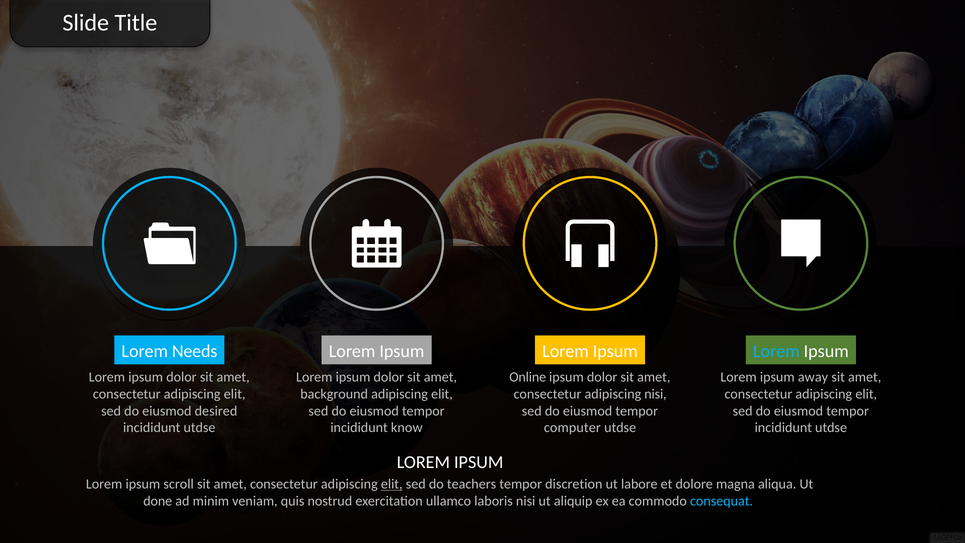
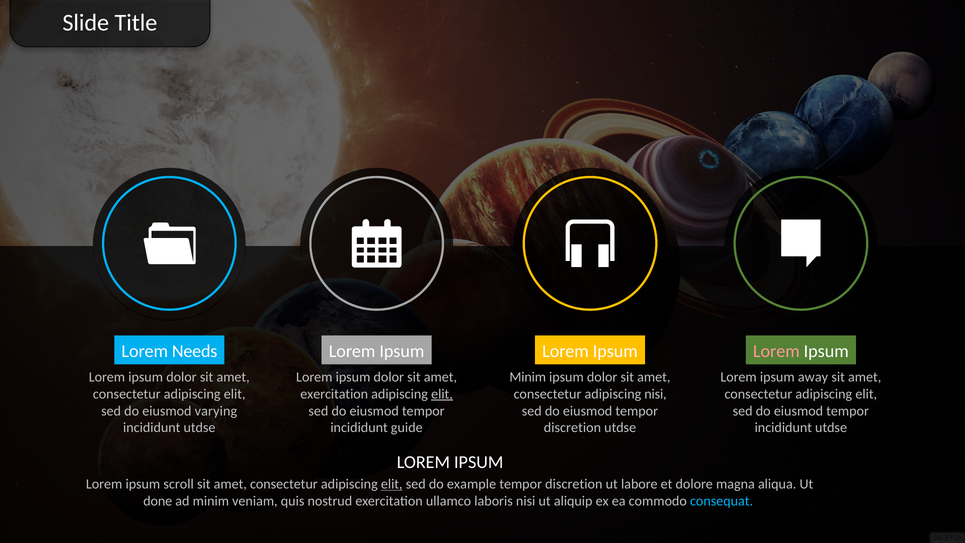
Lorem at (776, 351) colour: light blue -> pink
Online at (528, 377): Online -> Minim
background at (334, 394): background -> exercitation
elit at (442, 394) underline: none -> present
desired: desired -> varying
know: know -> guide
computer at (572, 428): computer -> discretion
teachers: teachers -> example
